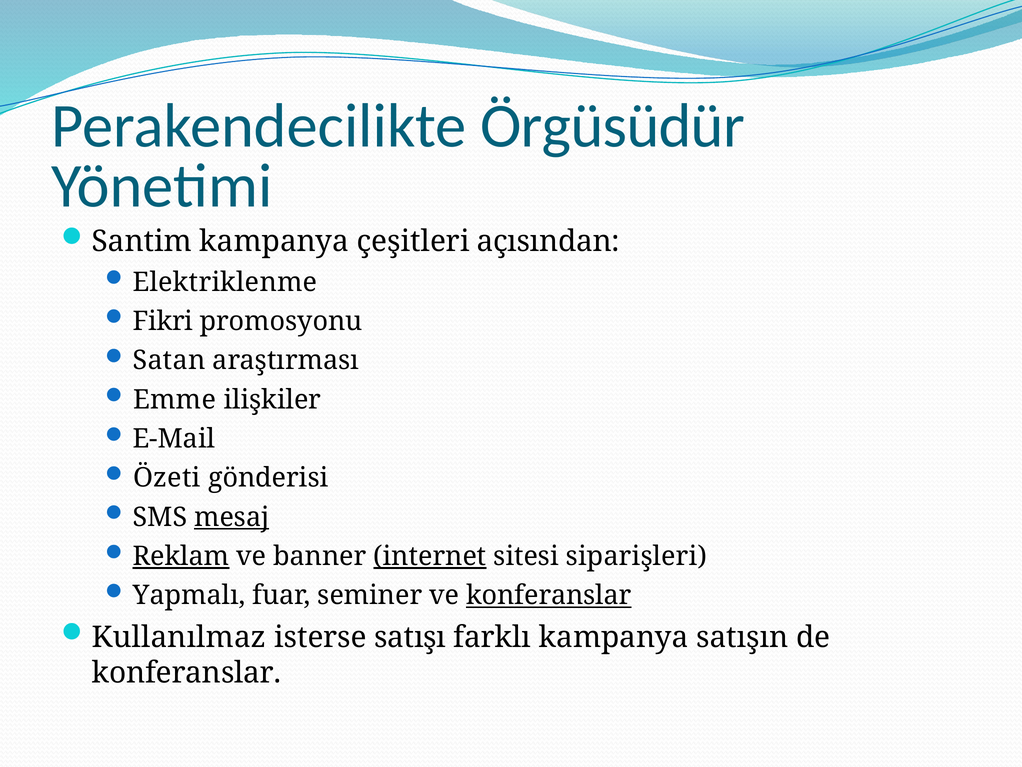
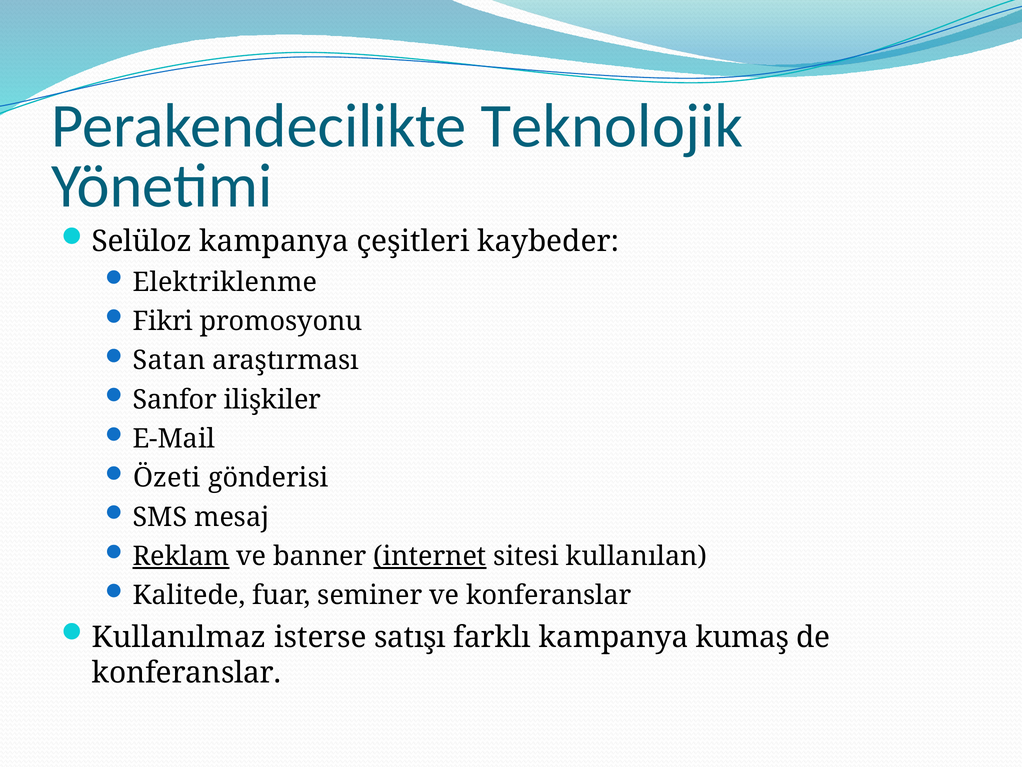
Örgüsüdür: Örgüsüdür -> Teknolojik
Santim: Santim -> Selüloz
açısından: açısından -> kaybeder
Emme: Emme -> Sanfor
mesaj underline: present -> none
siparişleri: siparişleri -> kullanılan
Yapmalı: Yapmalı -> Kalitede
konferanslar at (549, 595) underline: present -> none
satışın: satışın -> kumaş
